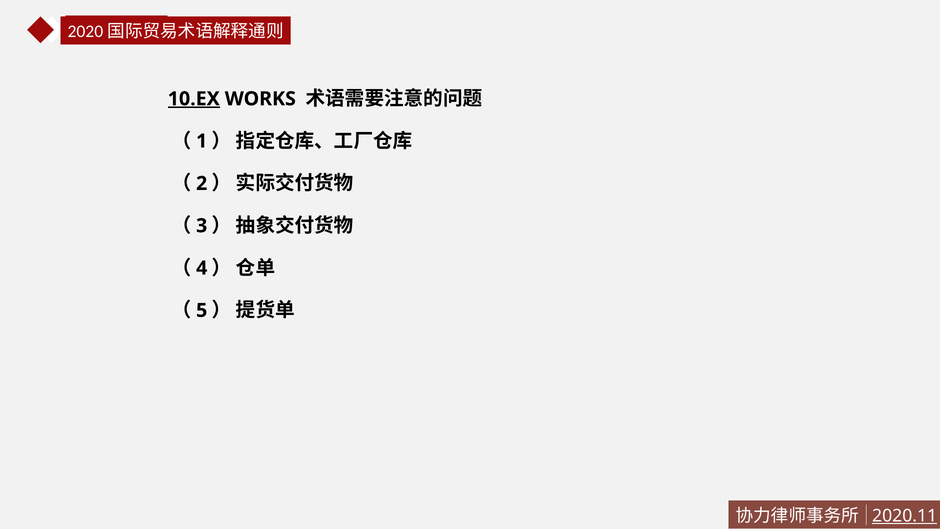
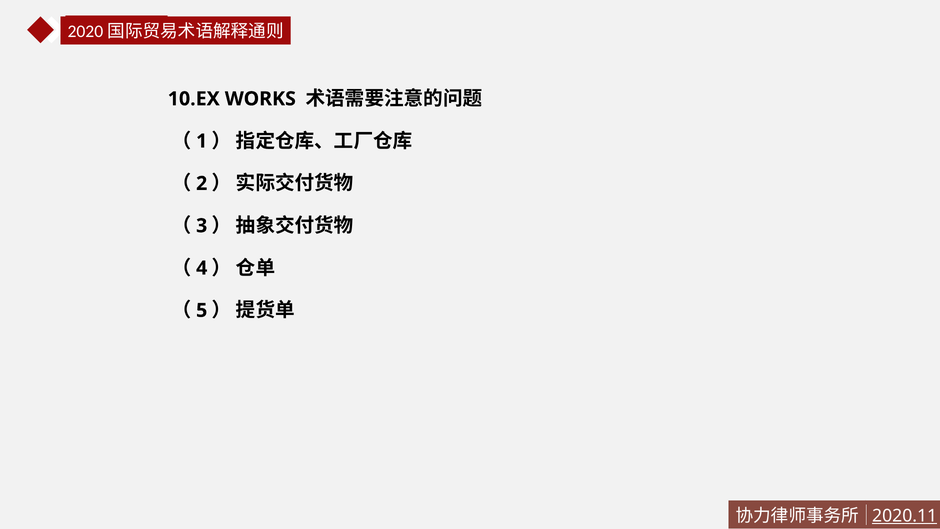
10.EX underline: present -> none
